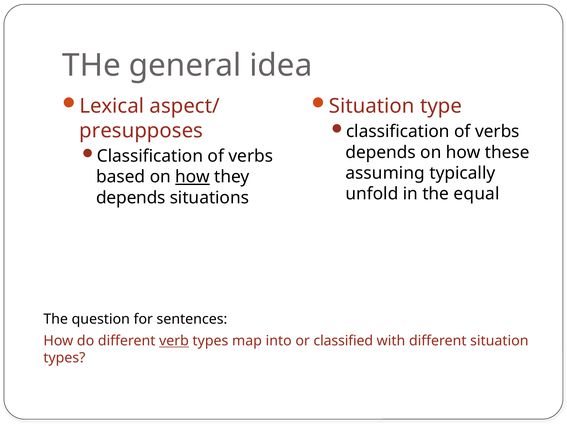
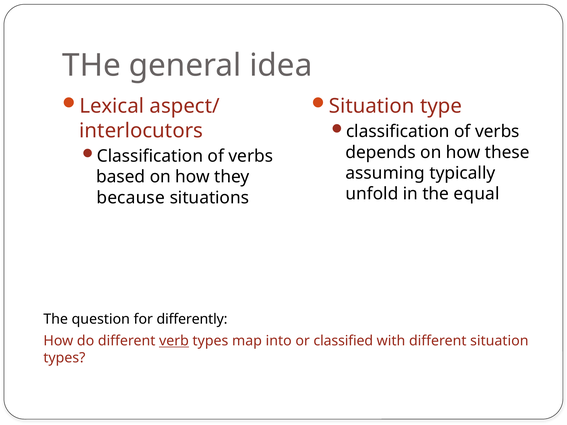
presupposes: presupposes -> interlocutors
how at (193, 177) underline: present -> none
depends at (131, 198): depends -> because
sentences: sentences -> differently
